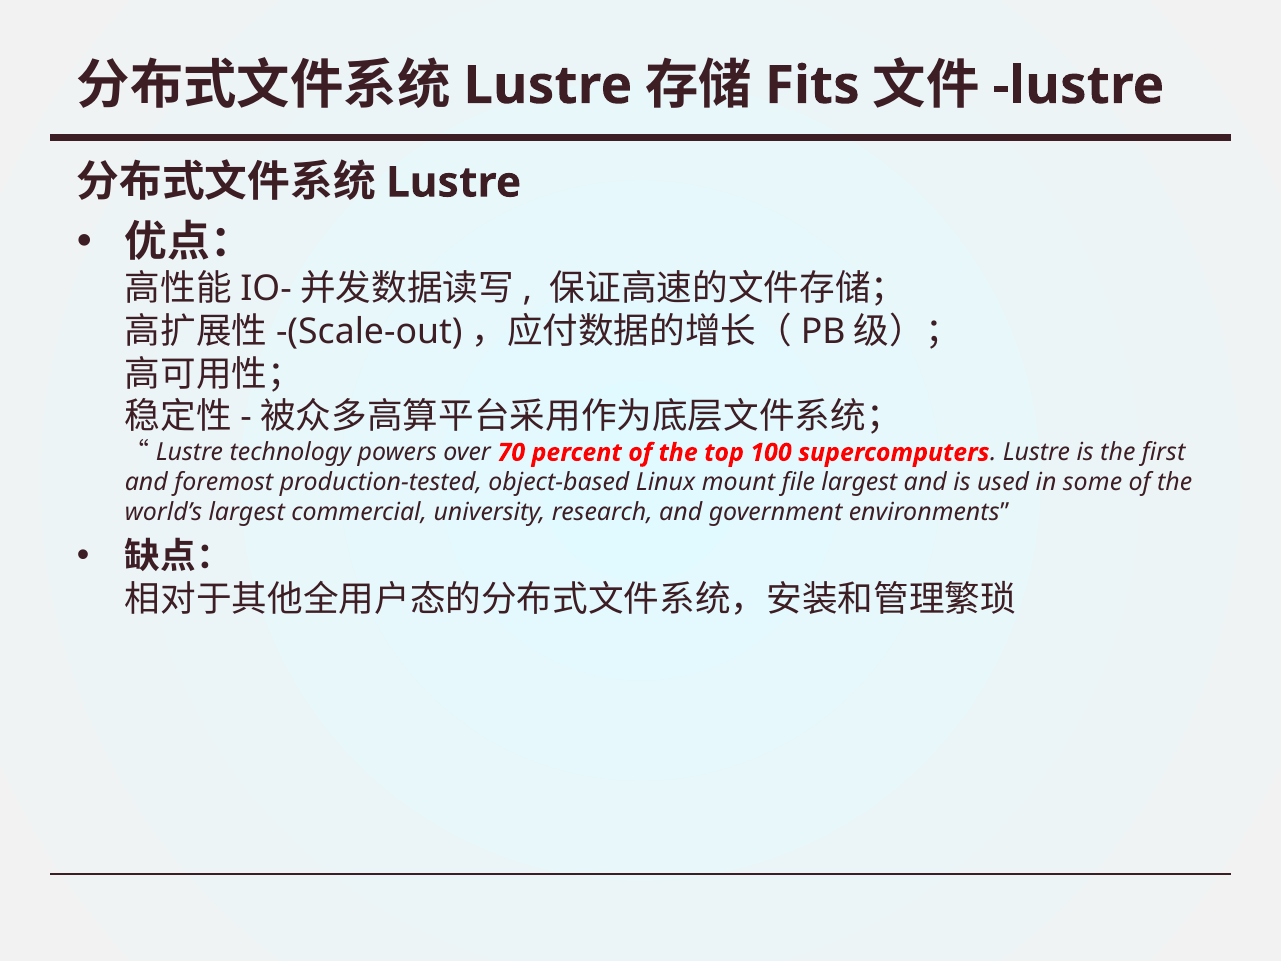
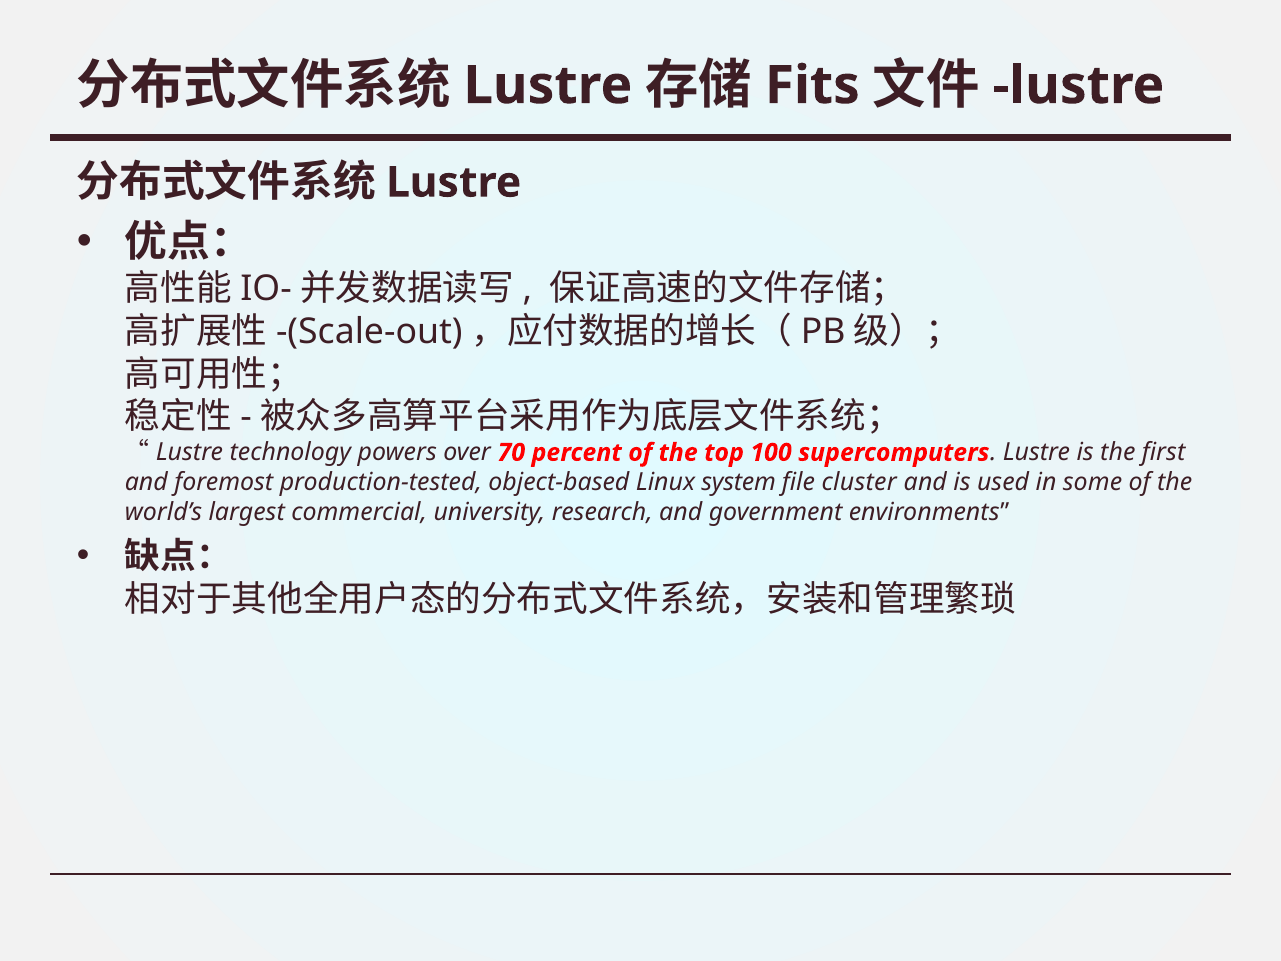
mount: mount -> system
file largest: largest -> cluster
